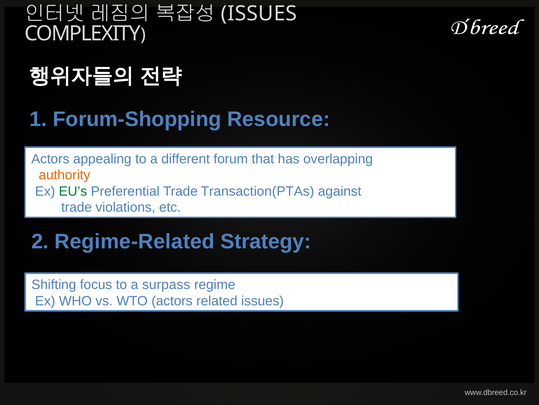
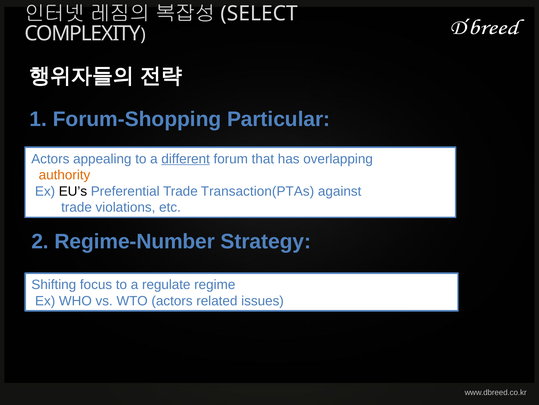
ISSUES at (259, 13): ISSUES -> SELECT
Resource: Resource -> Particular
different underline: none -> present
EU’s colour: green -> black
Regime-Related: Regime-Related -> Regime-Number
surpass: surpass -> regulate
